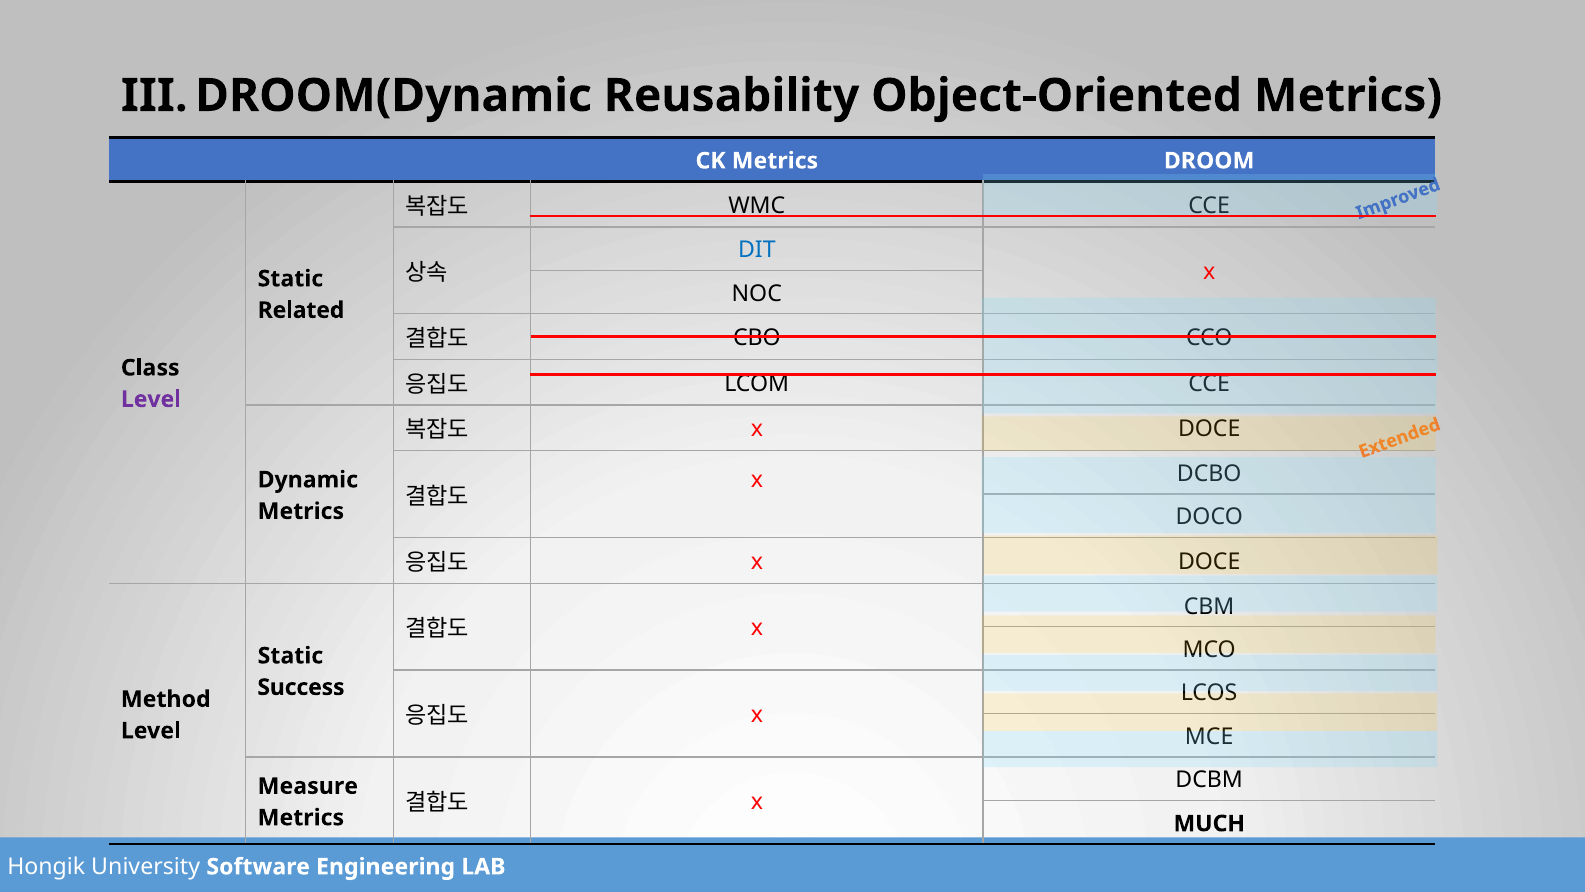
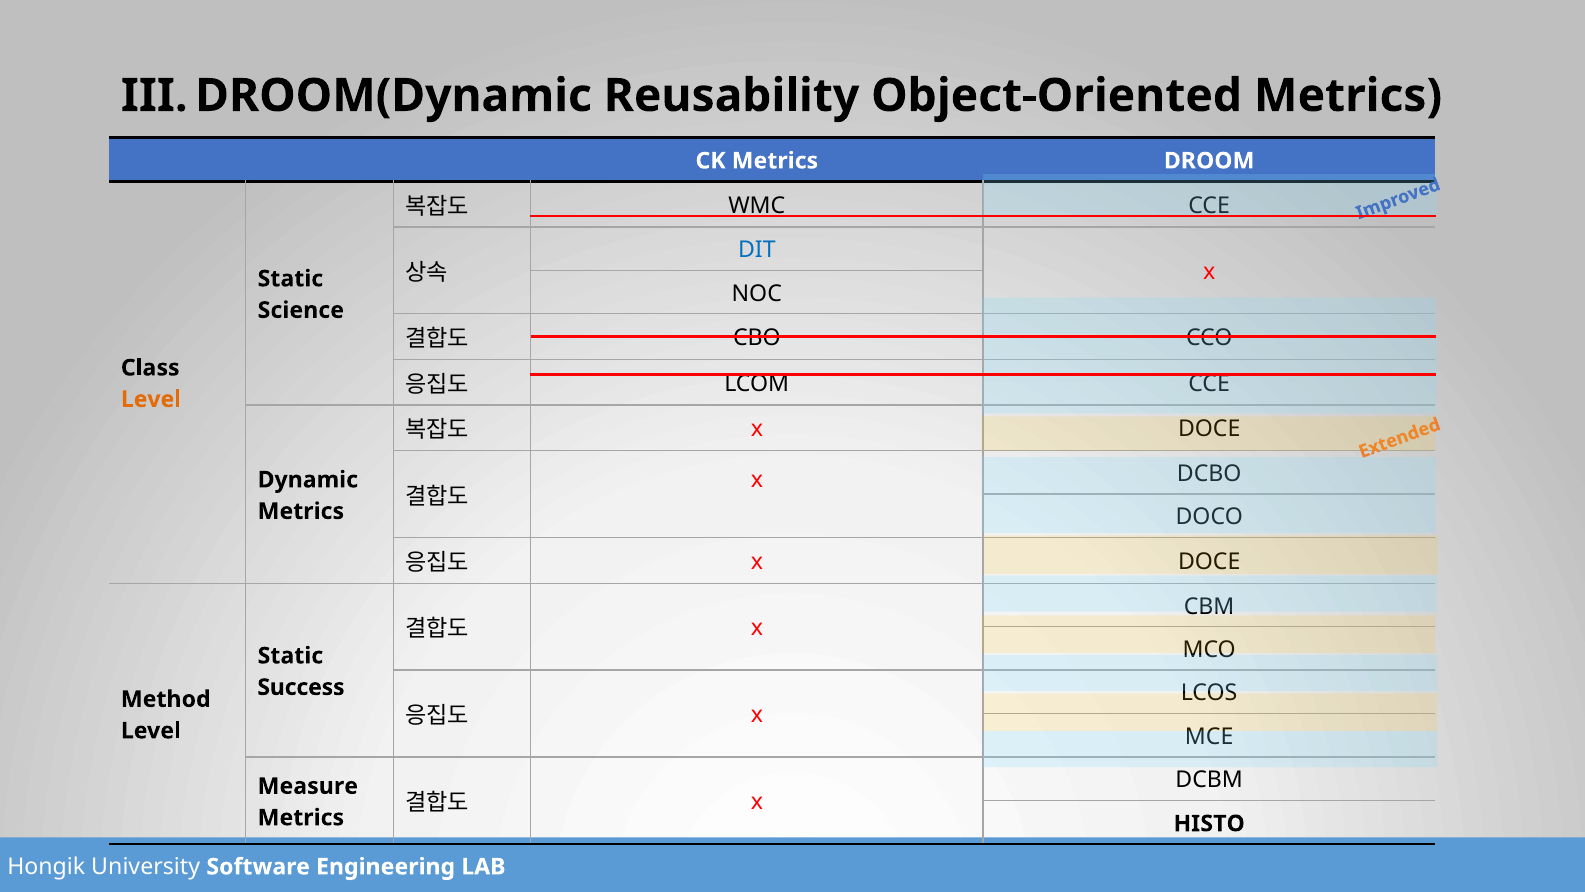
Related: Related -> Science
Level at (151, 399) colour: purple -> orange
MUCH: MUCH -> HISTO
